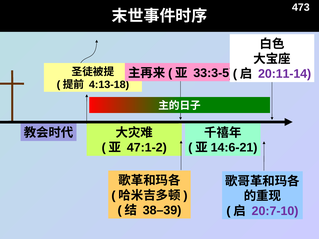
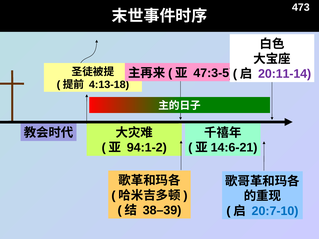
33:3-5: 33:3-5 -> 47:3-5
47:1-2: 47:1-2 -> 94:1-2
20:7-10 colour: purple -> blue
